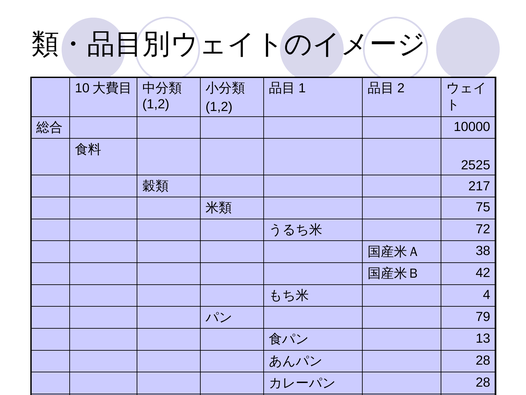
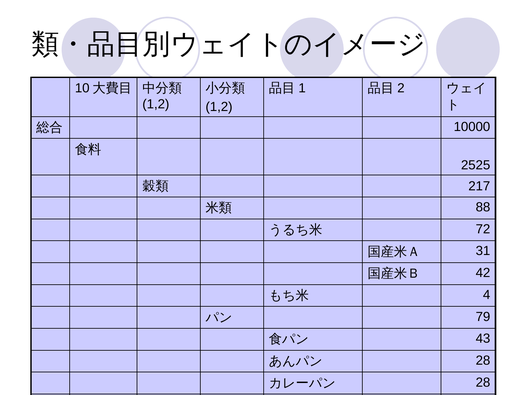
75: 75 -> 88
38: 38 -> 31
13: 13 -> 43
